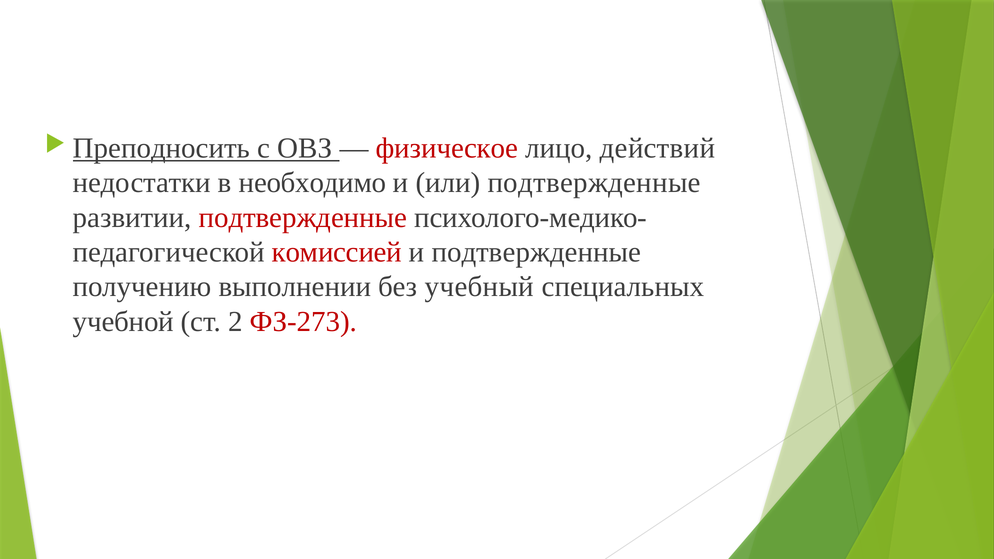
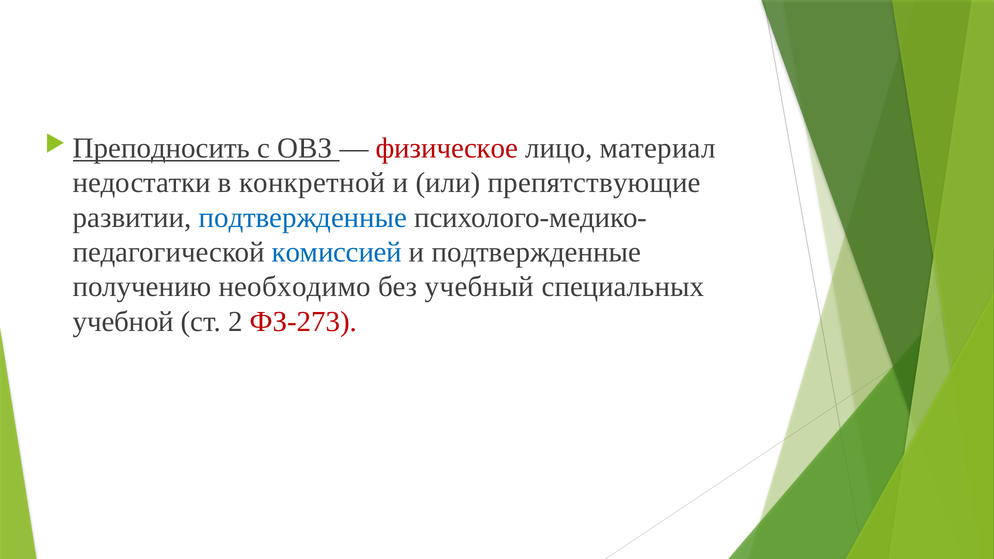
действий: действий -> материал
необходимо: необходимо -> конкретной
или подтвержденные: подтвержденные -> препятствующие
подтвержденные at (303, 218) colour: red -> blue
комиссией colour: red -> blue
выполнении: выполнении -> необходимо
